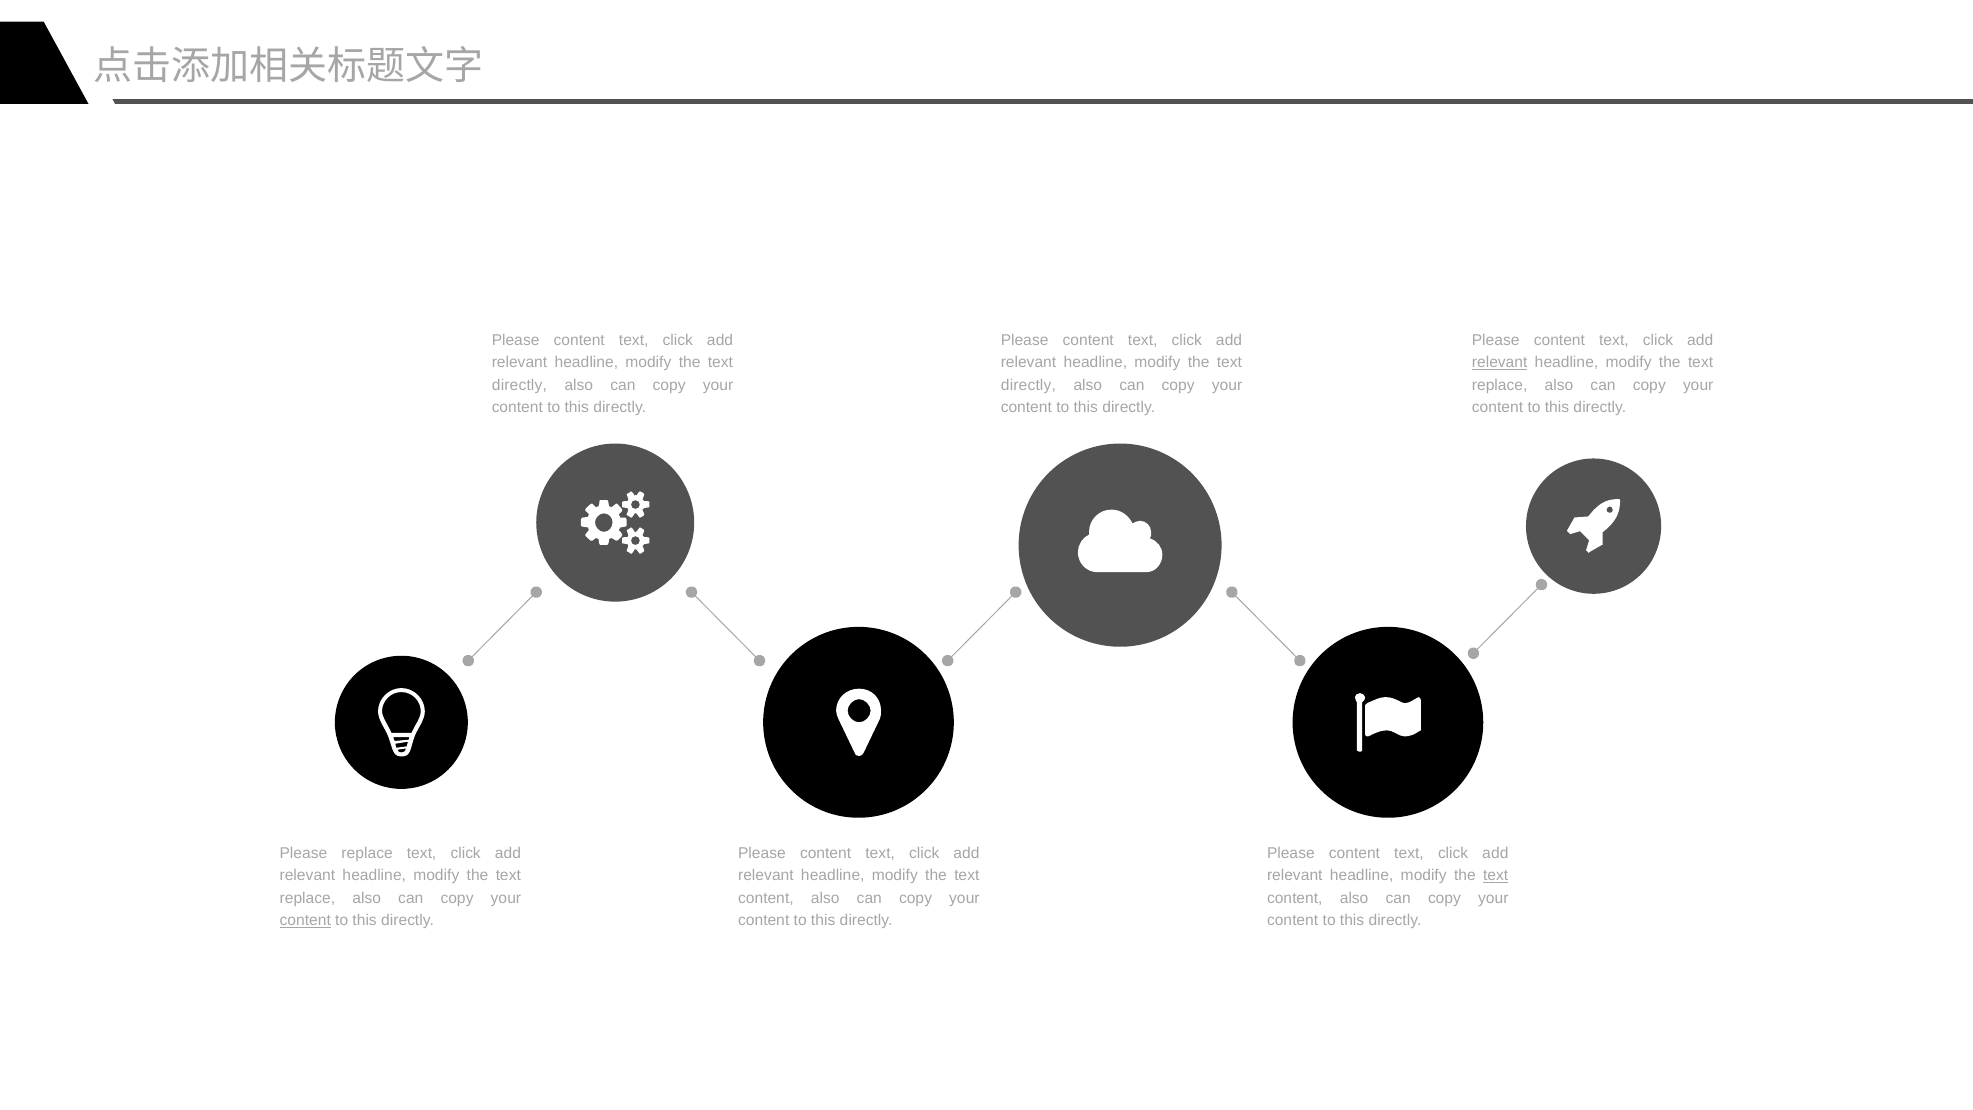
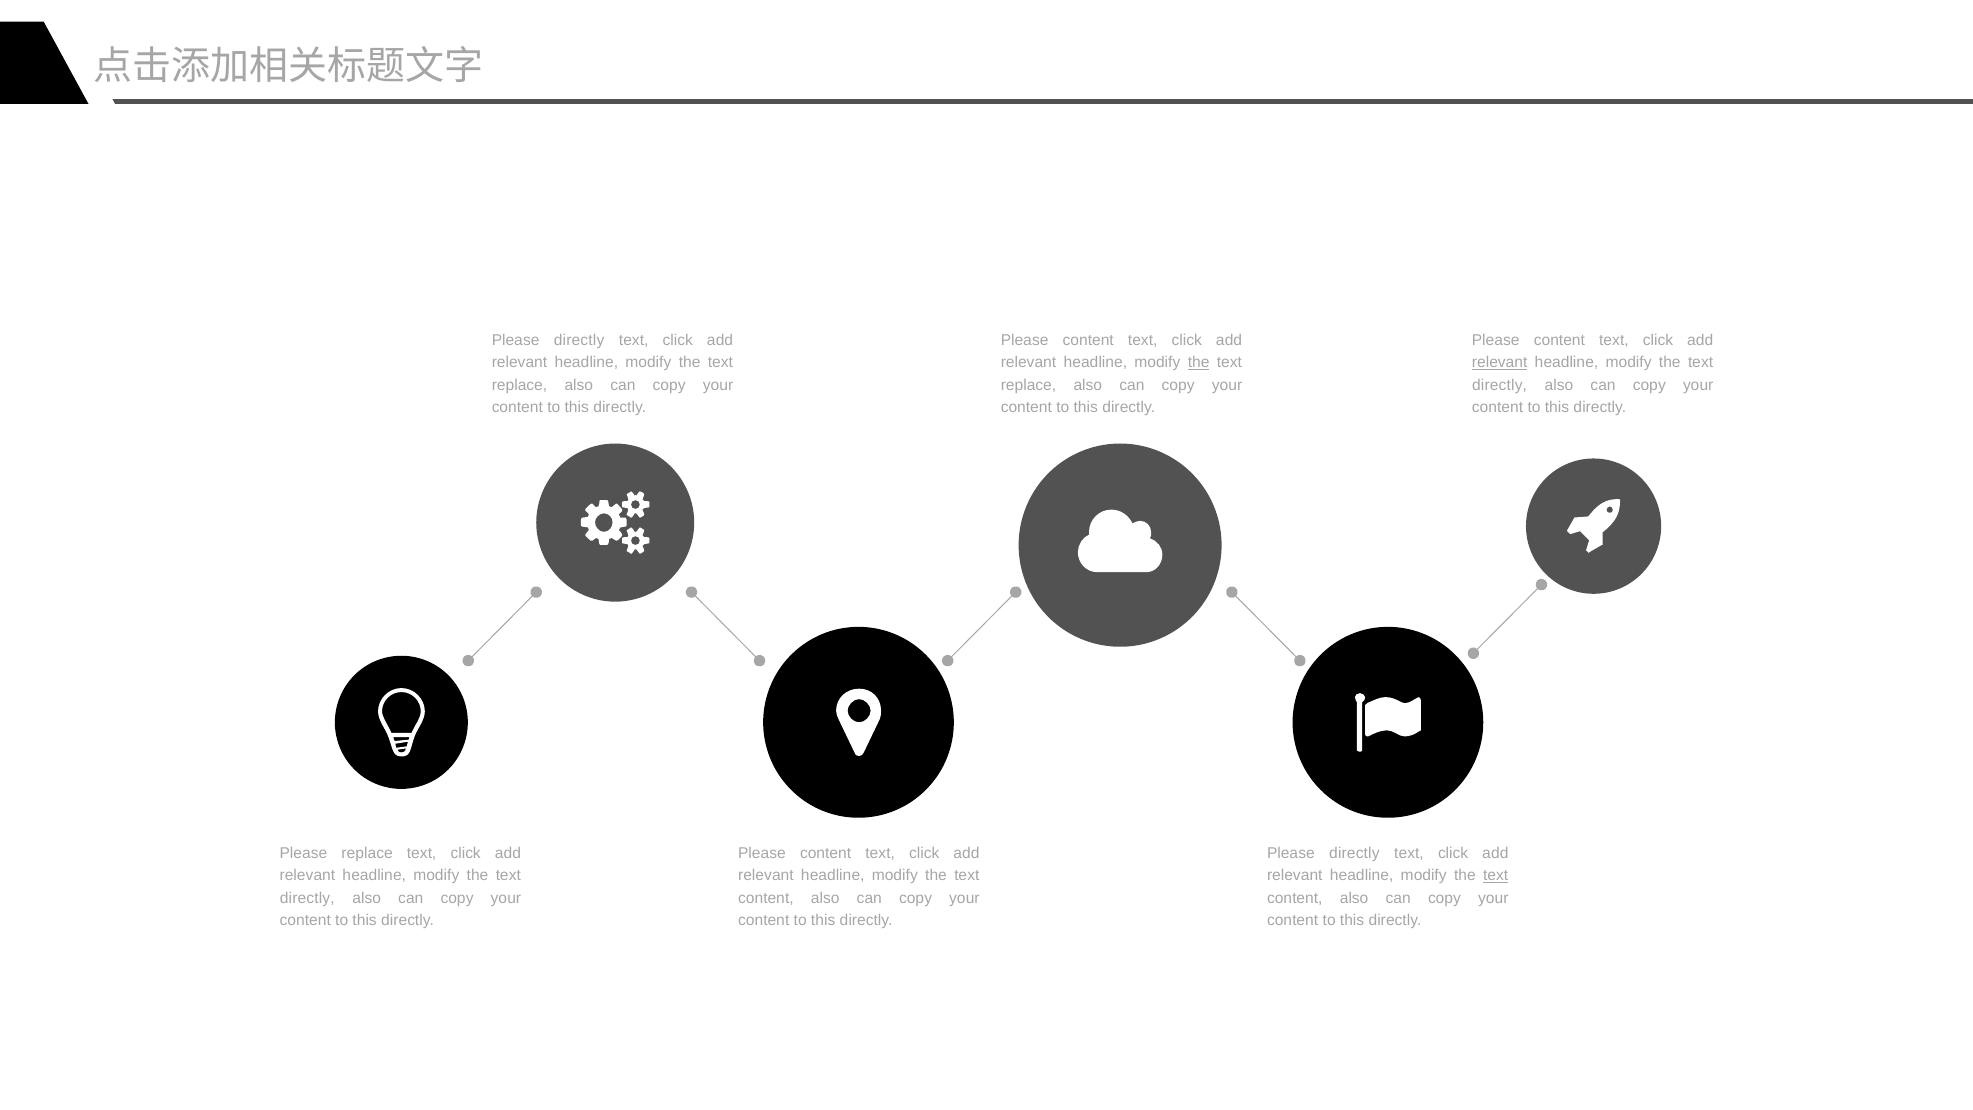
content at (579, 340): content -> directly
the at (1199, 363) underline: none -> present
directly at (519, 385): directly -> replace
directly at (1028, 385): directly -> replace
replace at (1500, 385): replace -> directly
content at (1354, 853): content -> directly
replace at (307, 898): replace -> directly
content at (305, 920) underline: present -> none
